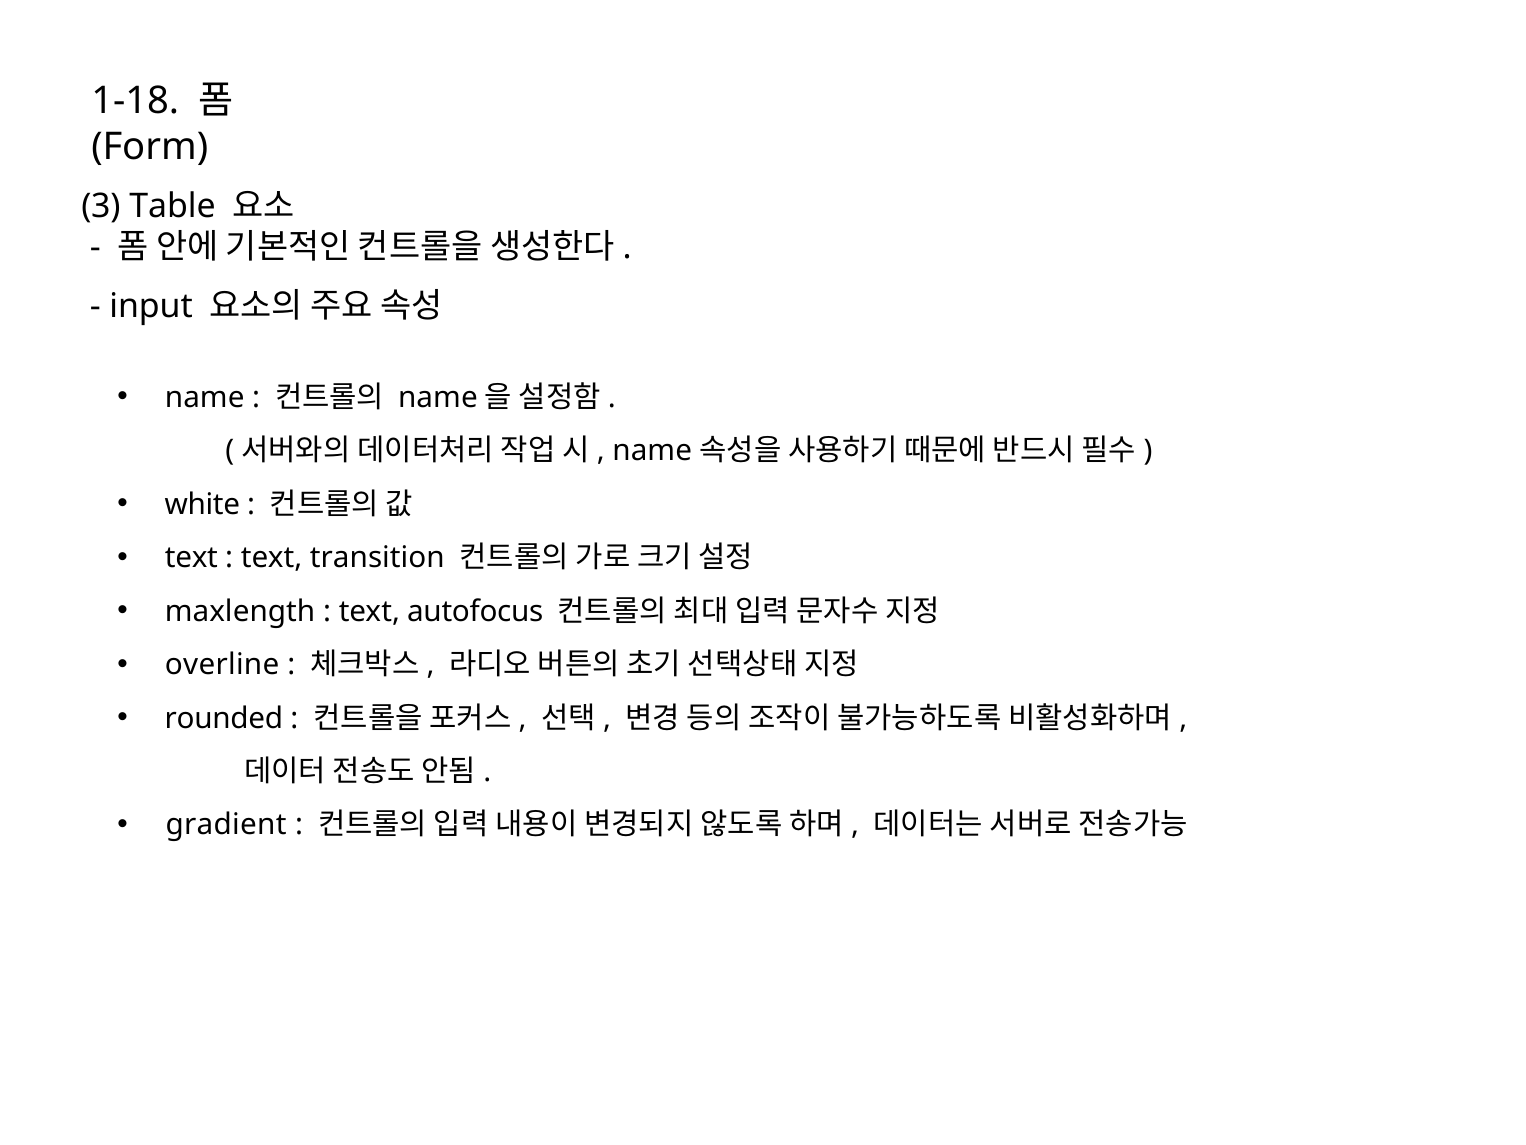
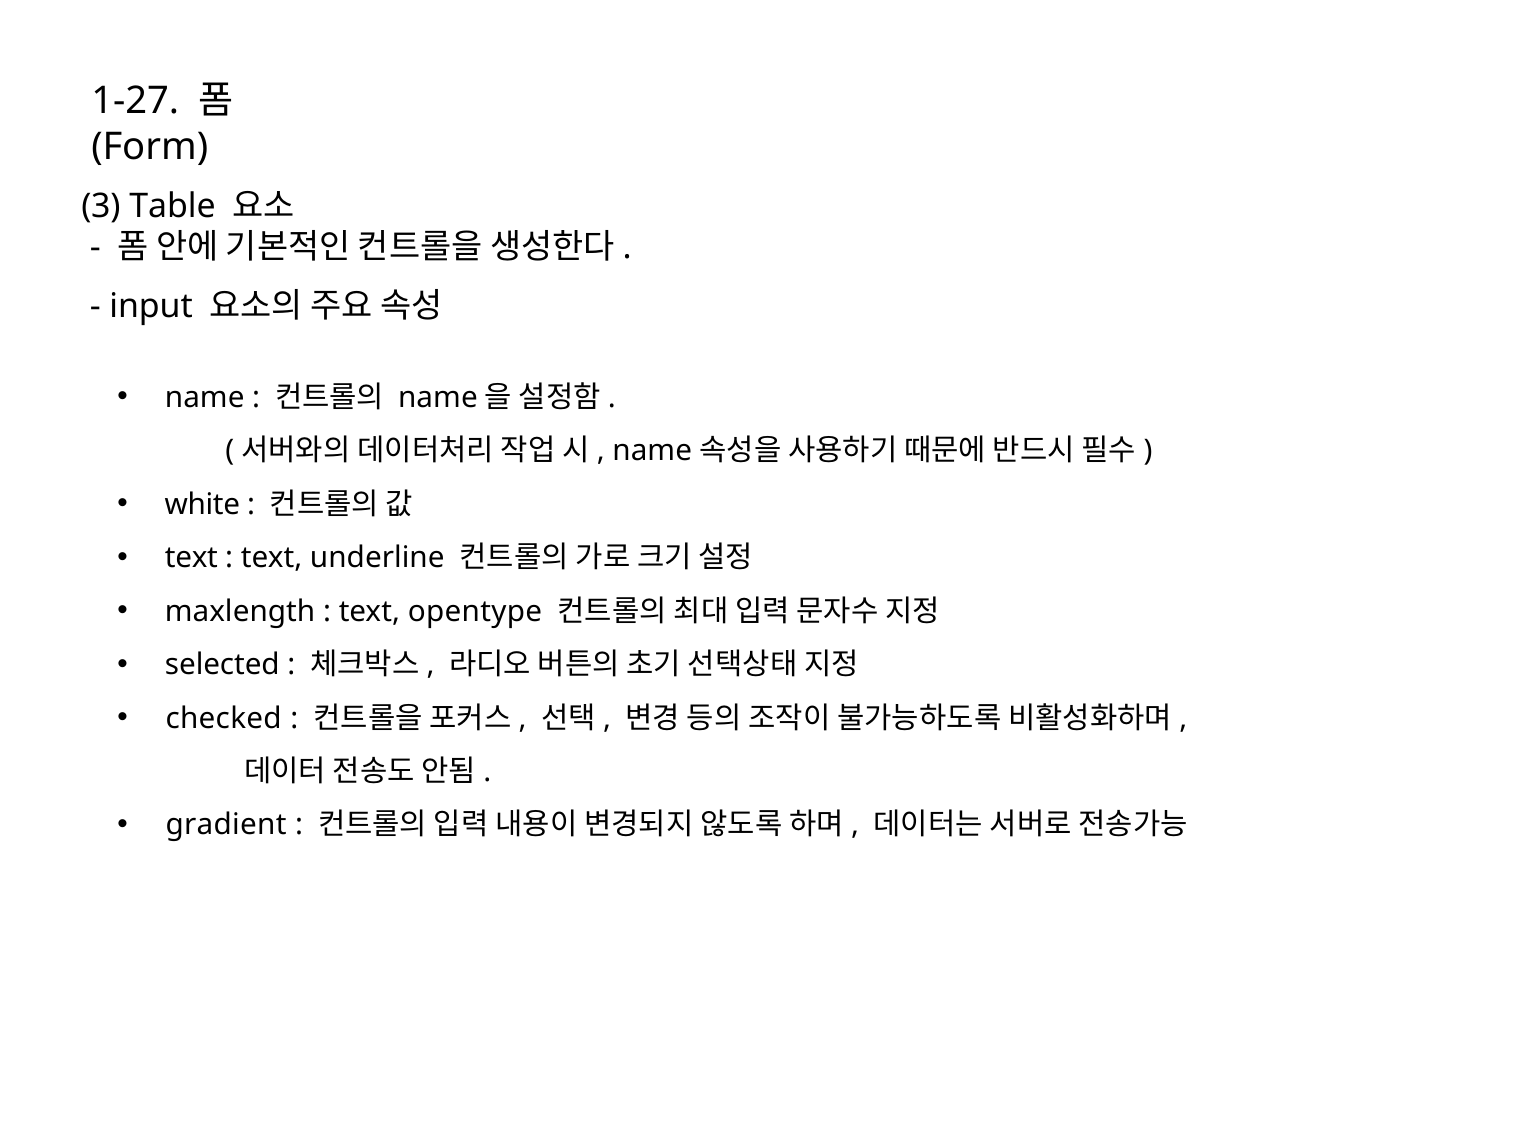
1-18: 1-18 -> 1-27
transition: transition -> underline
autofocus: autofocus -> opentype
overline: overline -> selected
rounded: rounded -> checked
